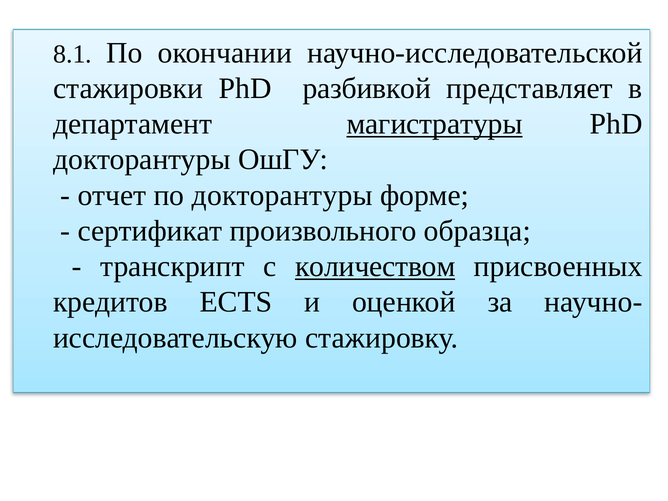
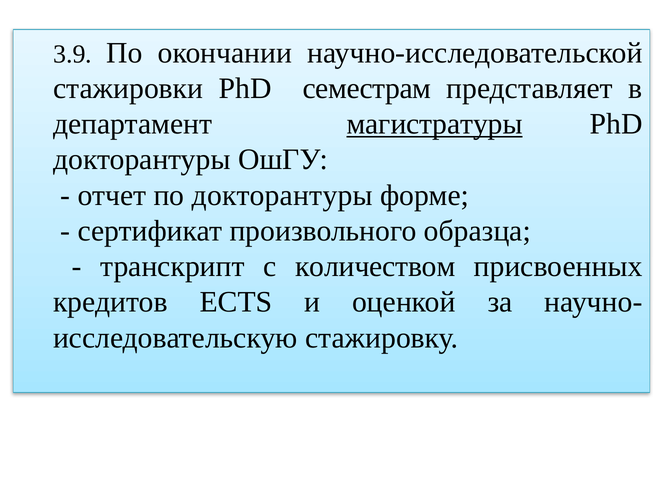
8.1: 8.1 -> 3.9
разбивкой: разбивкой -> семестрам
количеством underline: present -> none
